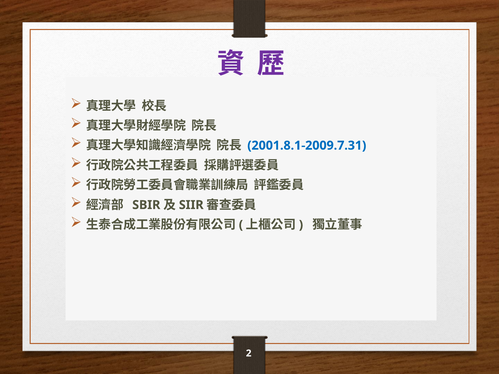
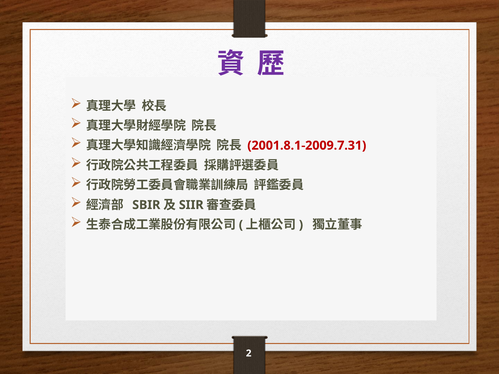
2001.8.1-2009.7.31 colour: blue -> red
